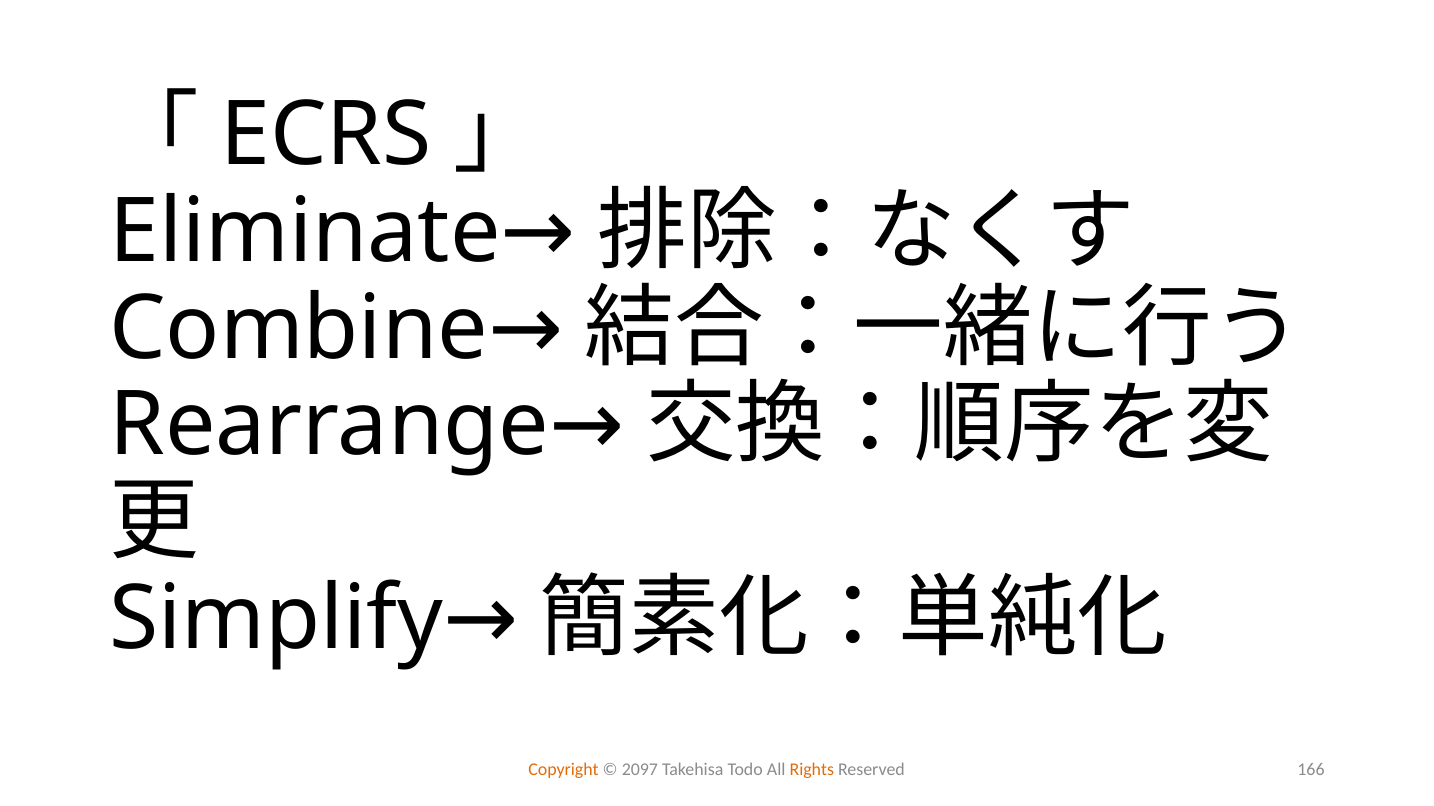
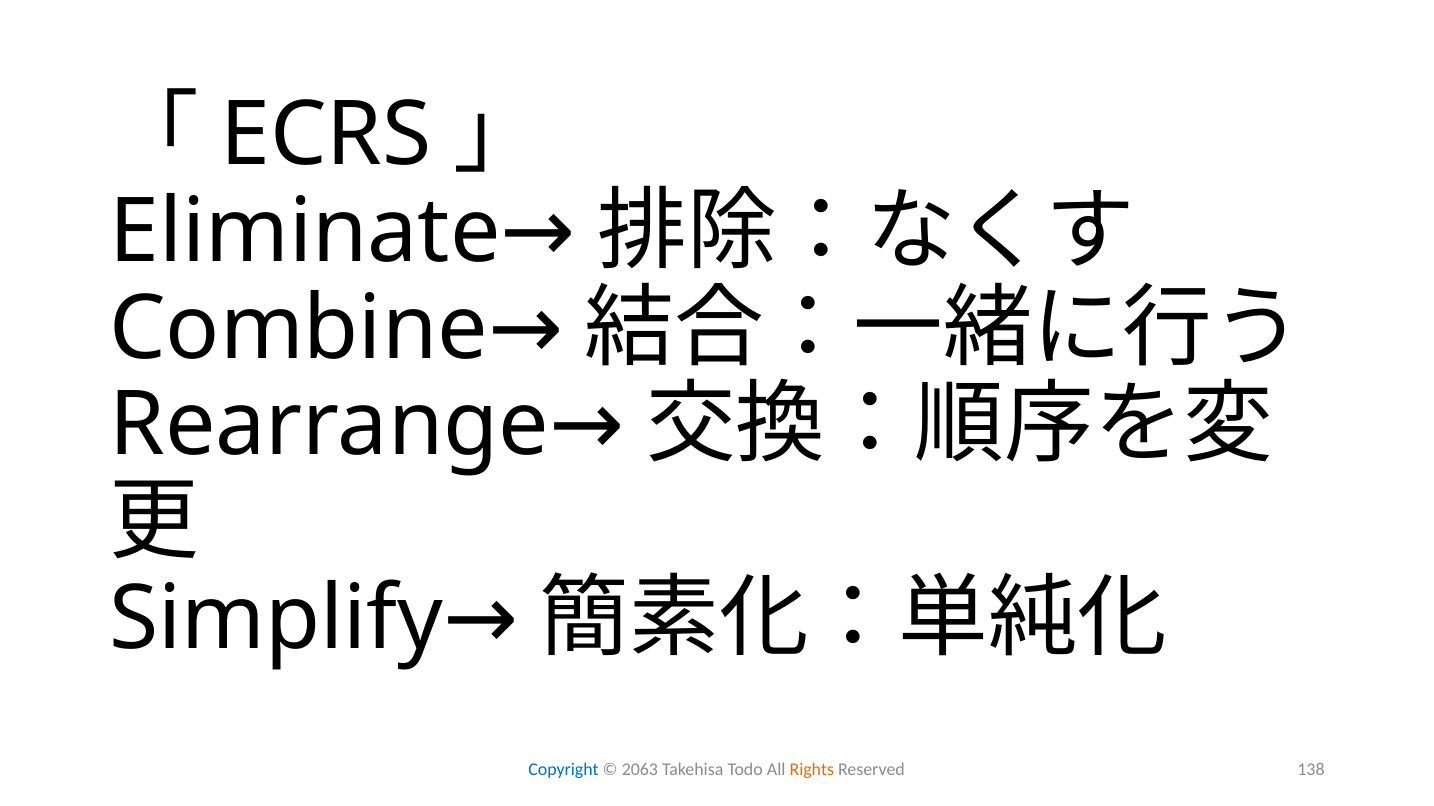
Copyright colour: orange -> blue
2097: 2097 -> 2063
166: 166 -> 138
